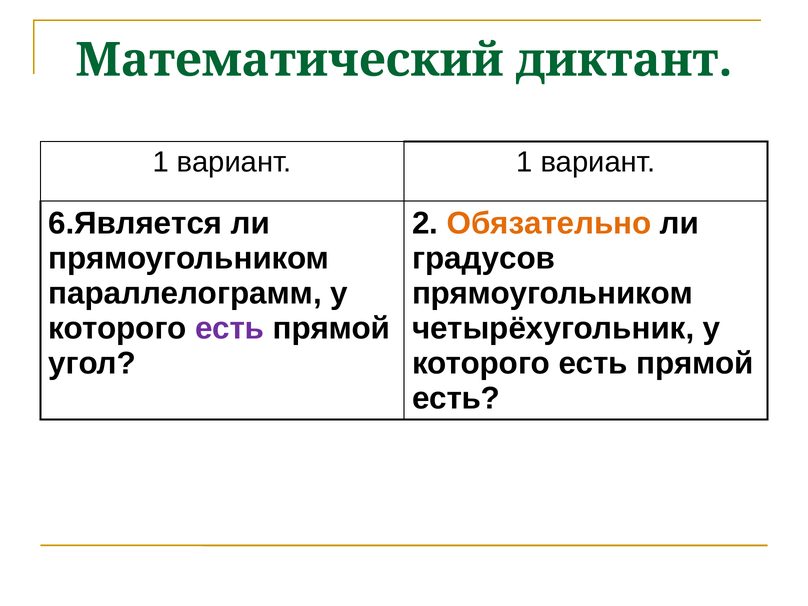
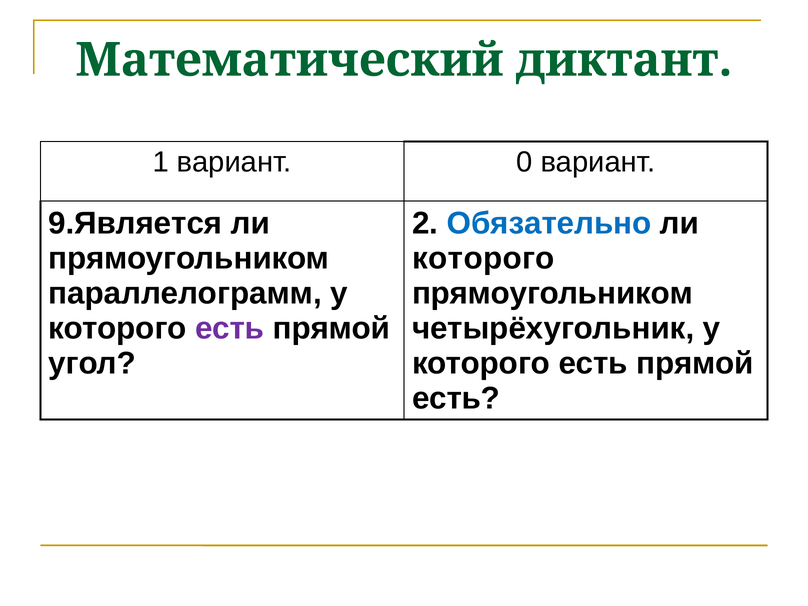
вариант 1: 1 -> 0
6.Является: 6.Является -> 9.Является
Обязательно colour: orange -> blue
градусов at (484, 258): градусов -> которого
